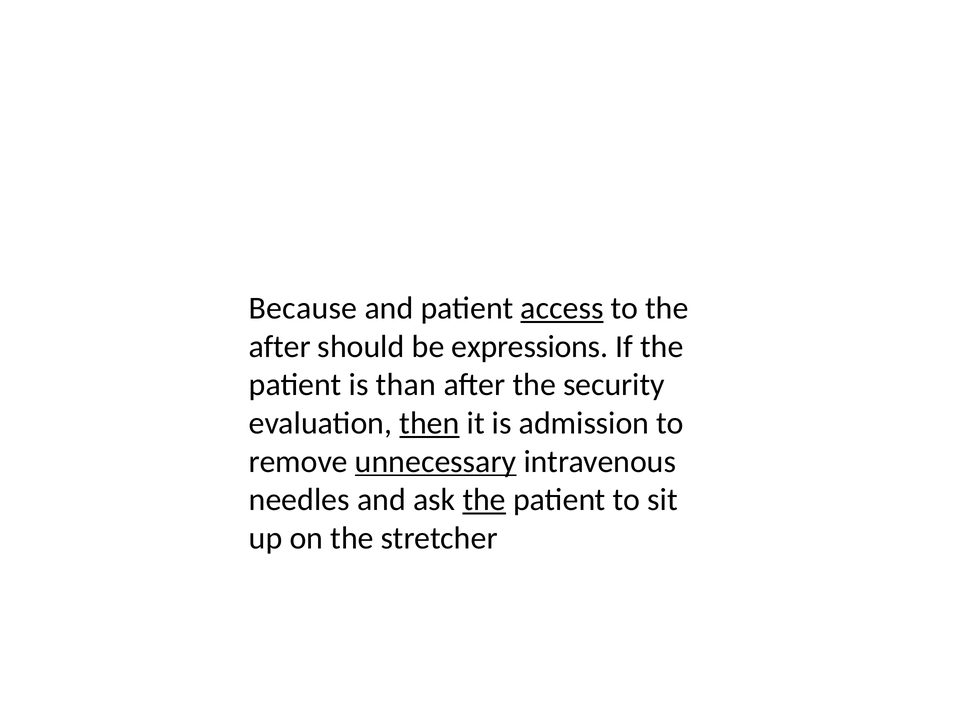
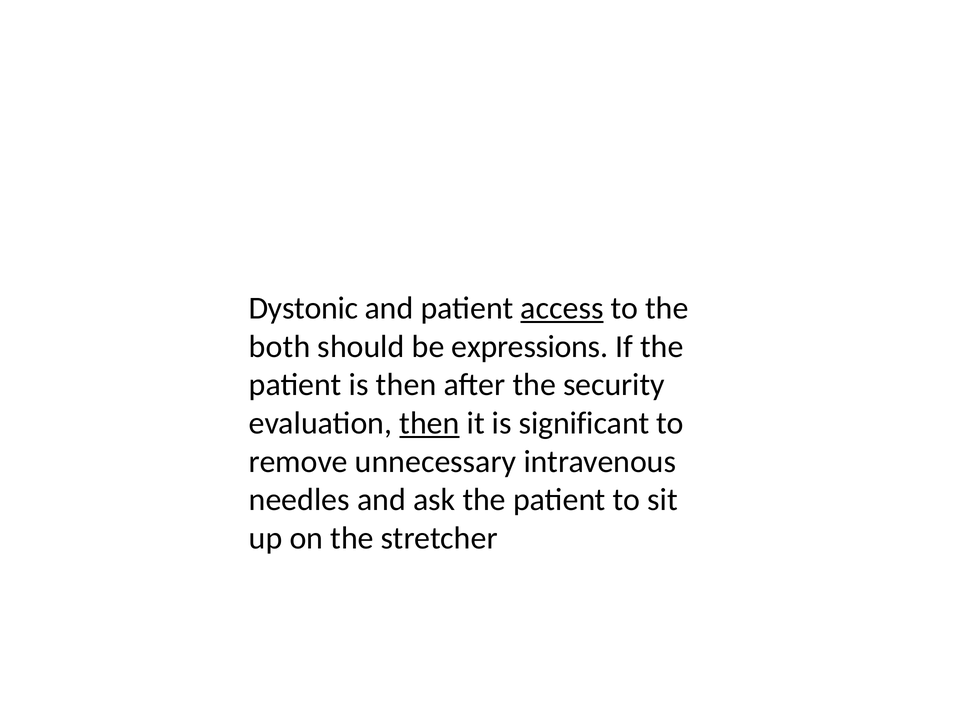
Because: Because -> Dystonic
after at (280, 346): after -> both
is than: than -> then
admission: admission -> significant
unnecessary underline: present -> none
the at (484, 500) underline: present -> none
